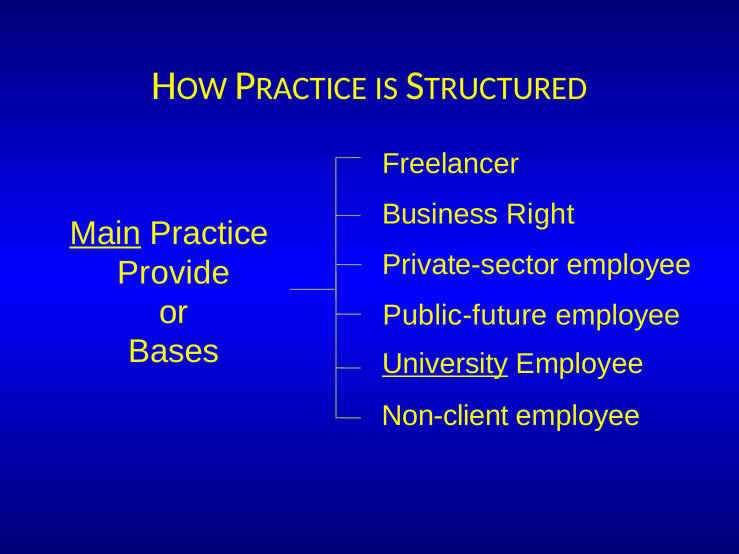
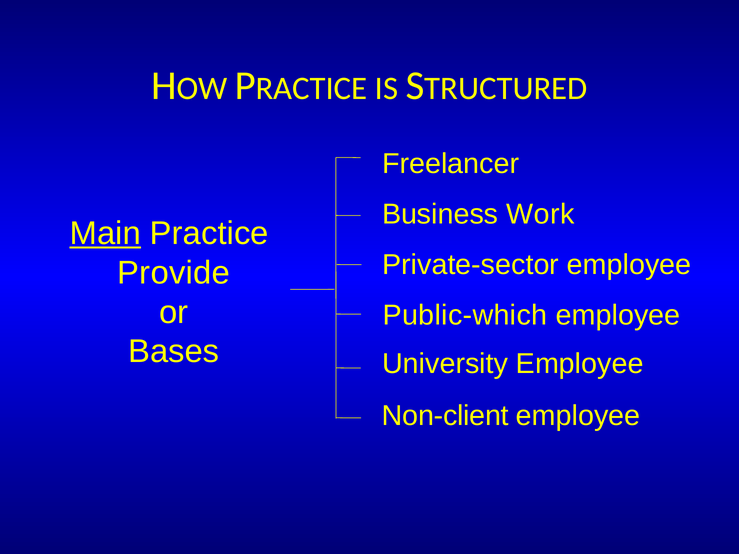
Right: Right -> Work
Public-future: Public-future -> Public-which
University underline: present -> none
